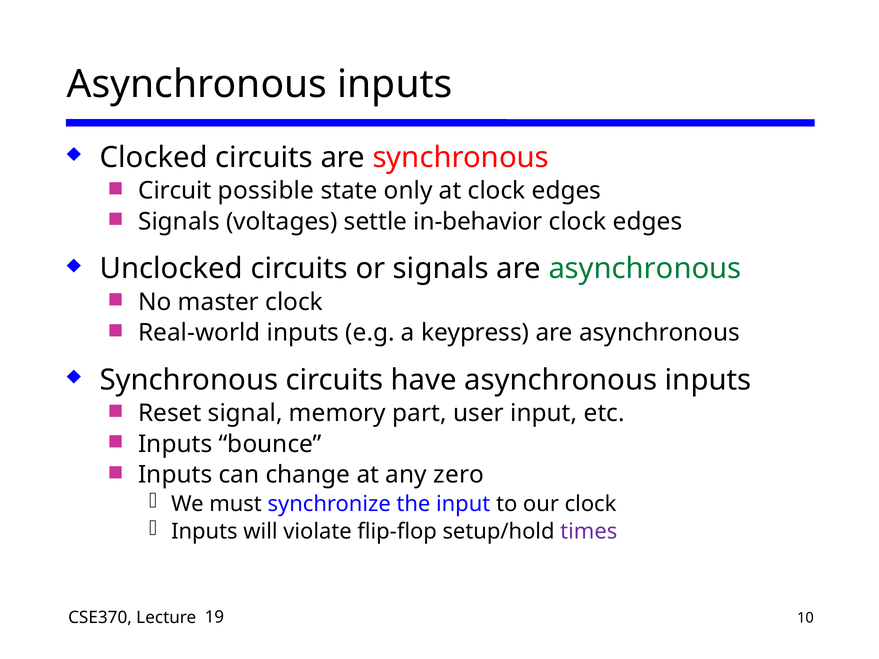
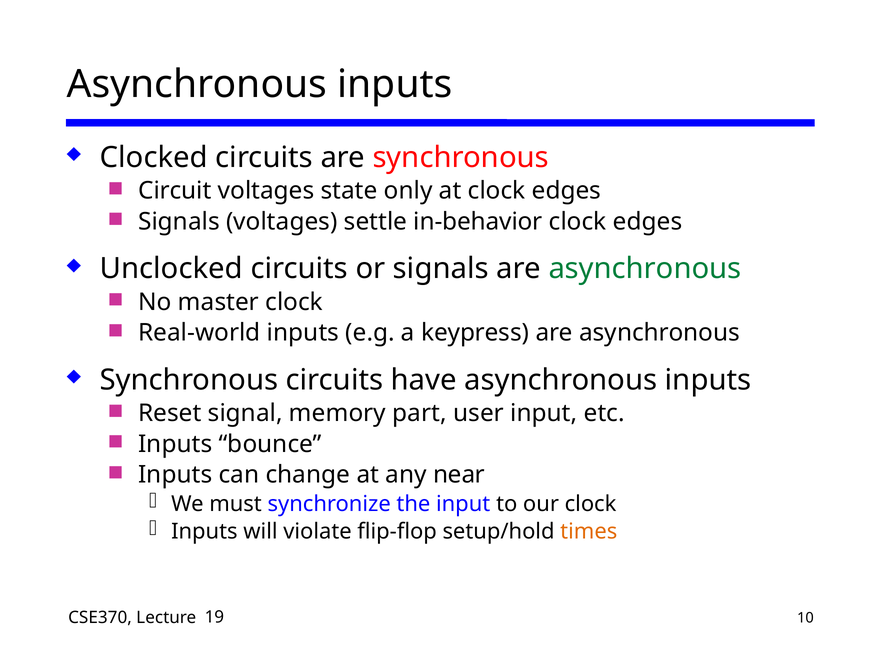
Circuit possible: possible -> voltages
zero: zero -> near
times colour: purple -> orange
